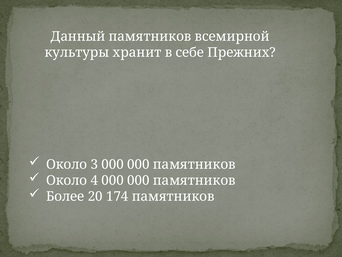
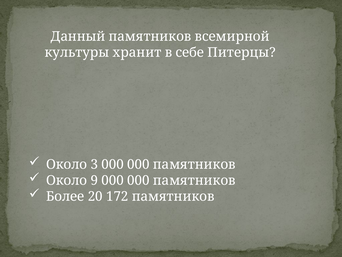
Прежних: Прежних -> Питерцы
4: 4 -> 9
174: 174 -> 172
